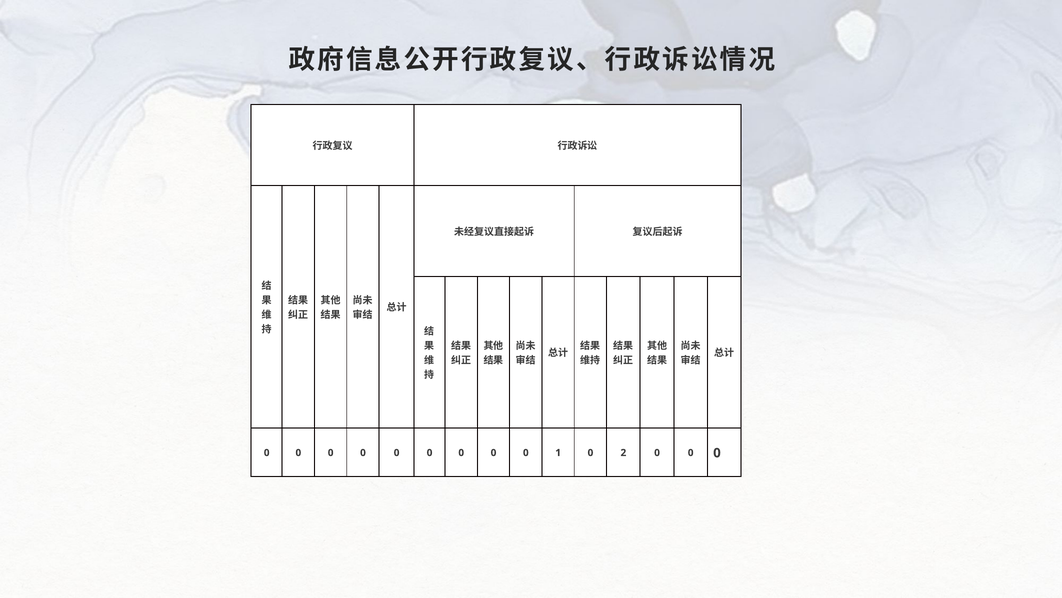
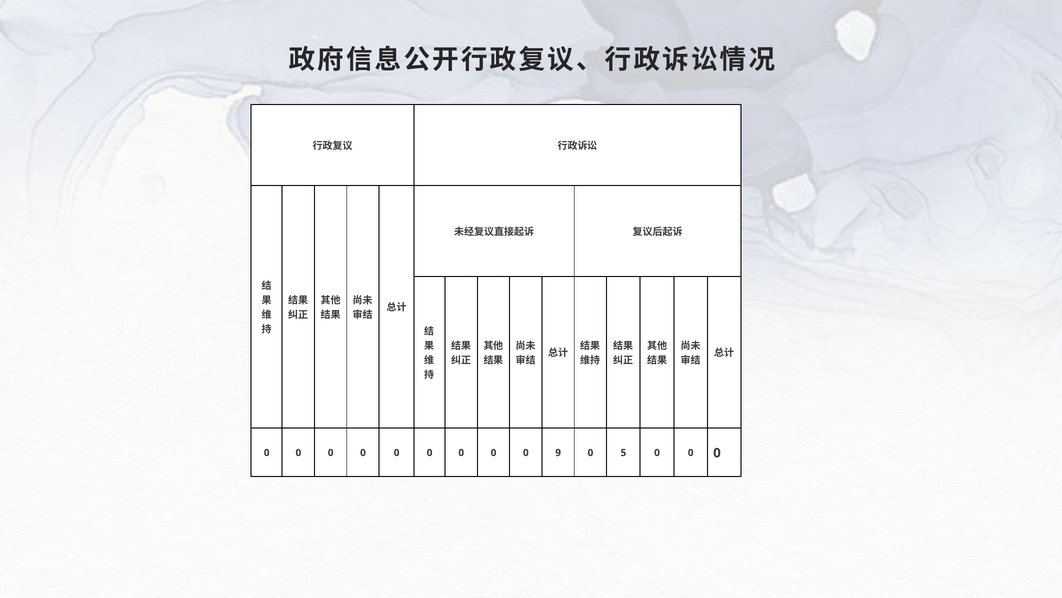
1: 1 -> 9
2: 2 -> 5
